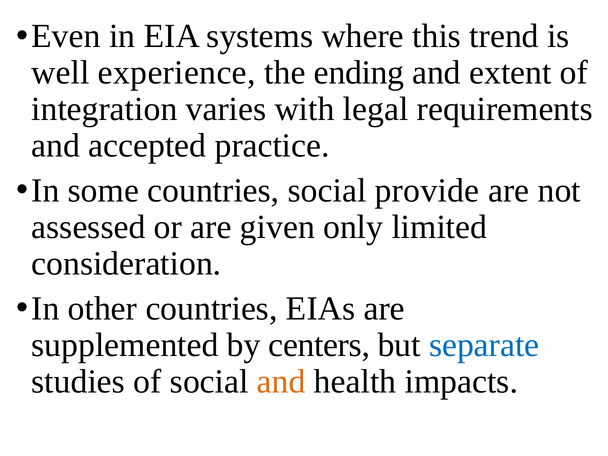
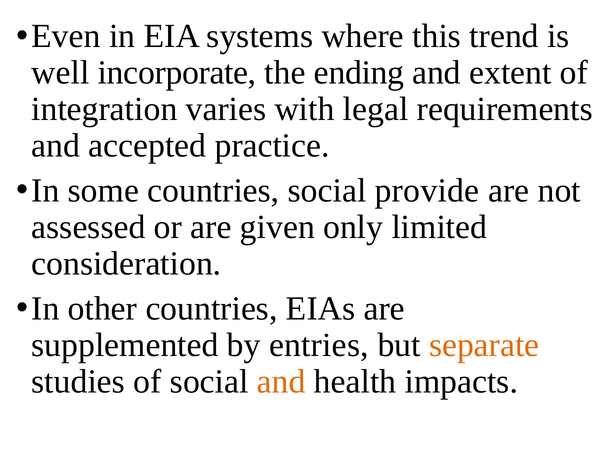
experience: experience -> incorporate
centers: centers -> entries
separate colour: blue -> orange
